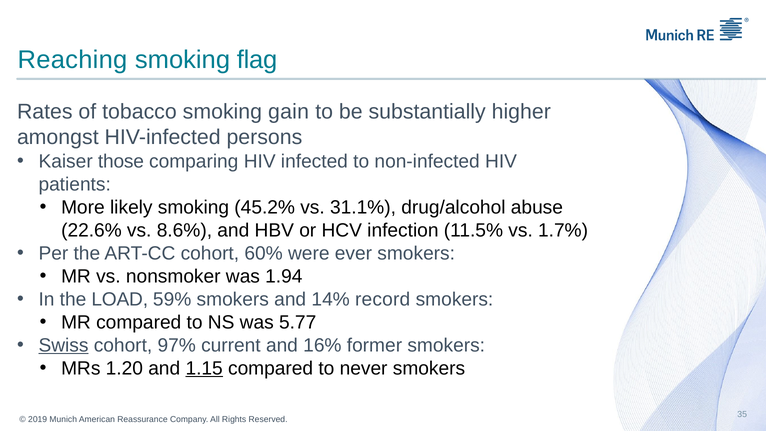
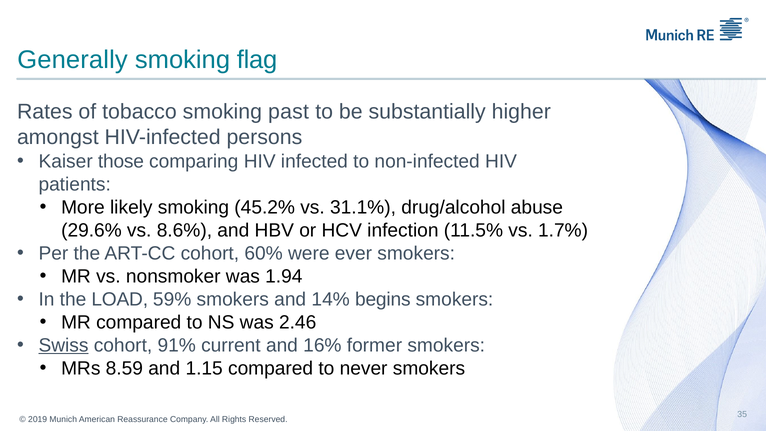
Reaching: Reaching -> Generally
gain: gain -> past
22.6%: 22.6% -> 29.6%
record: record -> begins
5.77: 5.77 -> 2.46
97%: 97% -> 91%
1.20: 1.20 -> 8.59
1.15 underline: present -> none
